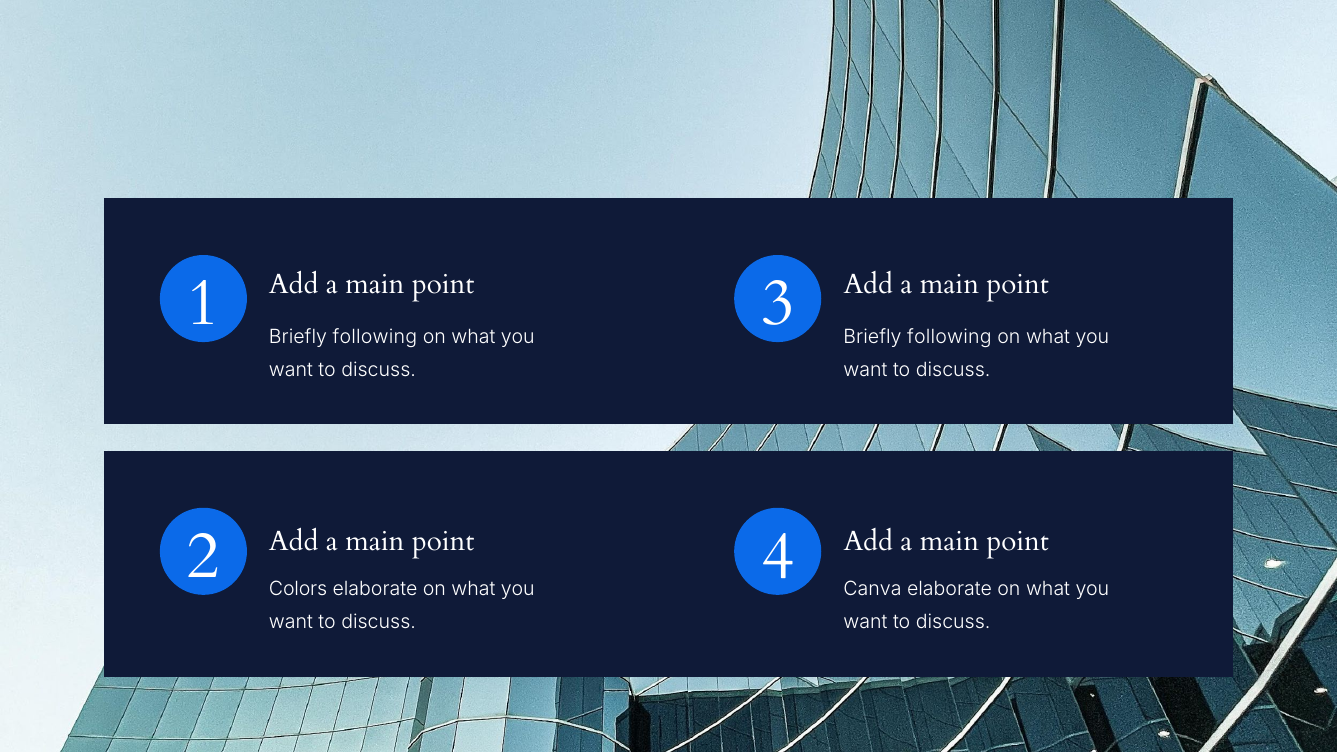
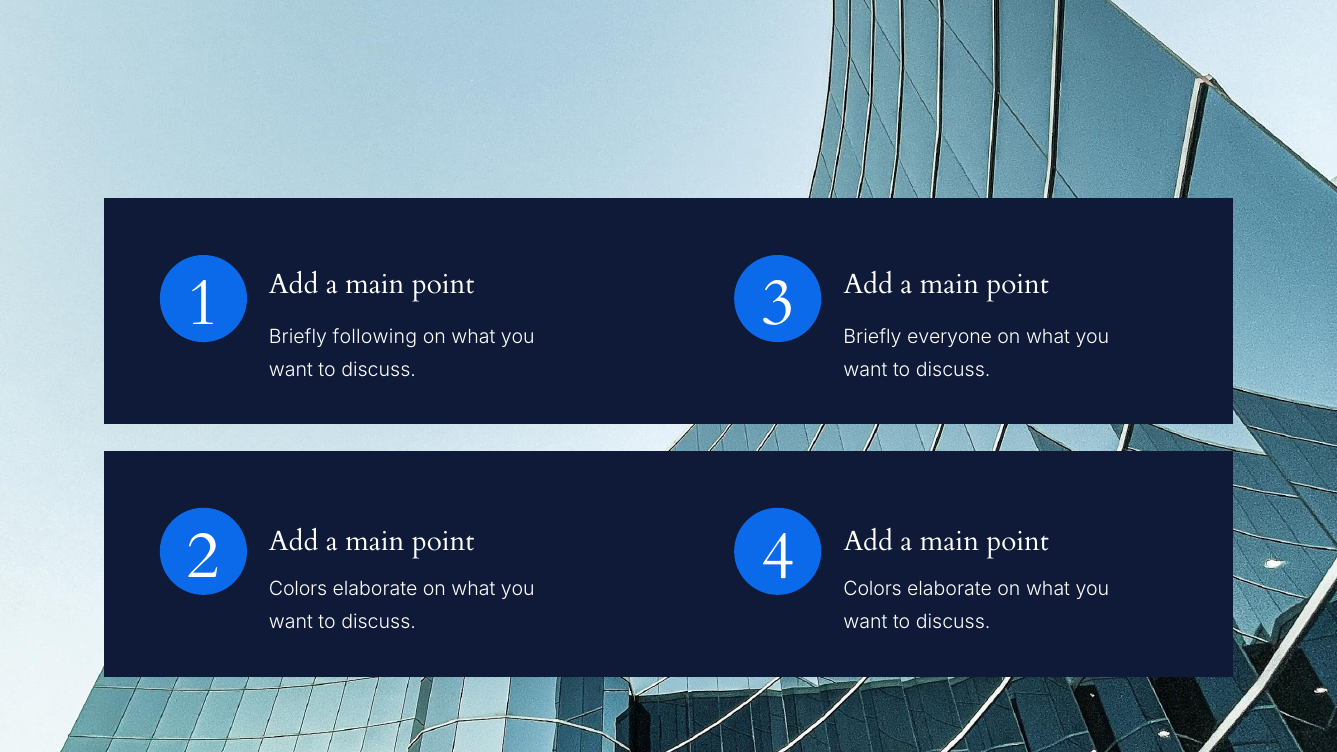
following at (949, 337): following -> everyone
Canva at (873, 590): Canva -> Colors
